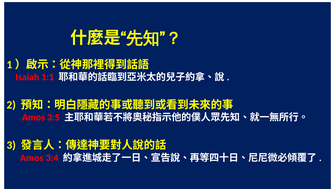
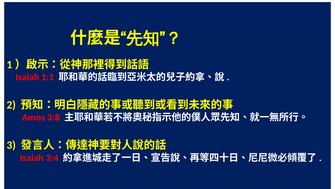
3:5: 3:5 -> 3:8
Amos at (32, 157): Amos -> Isaiah
